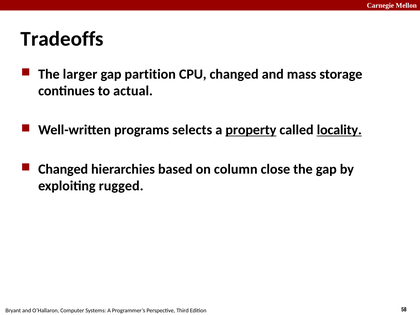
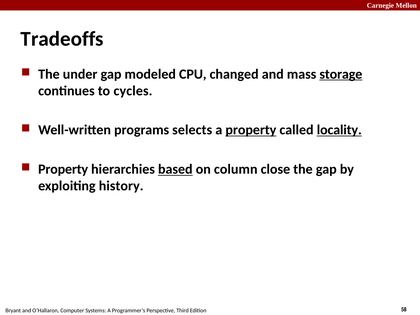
larger: larger -> under
partition: partition -> modeled
storage underline: none -> present
actual: actual -> cycles
Changed at (63, 169): Changed -> Property
based underline: none -> present
rugged: rugged -> history
